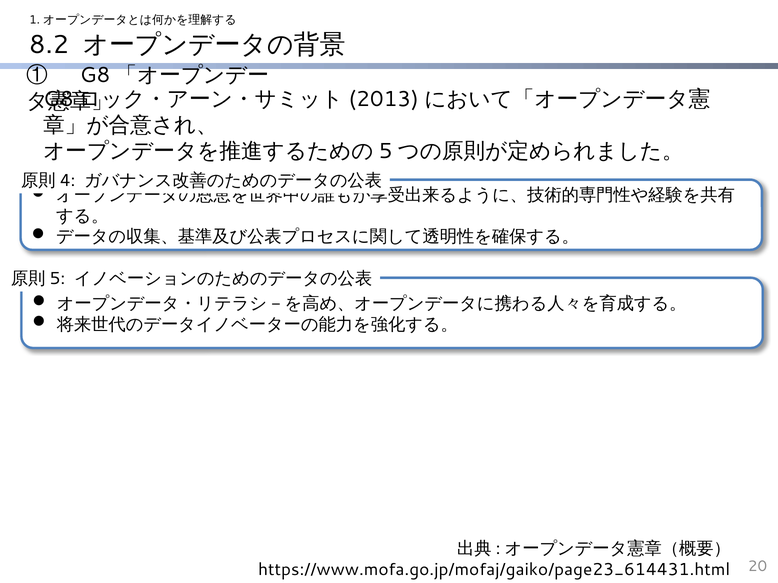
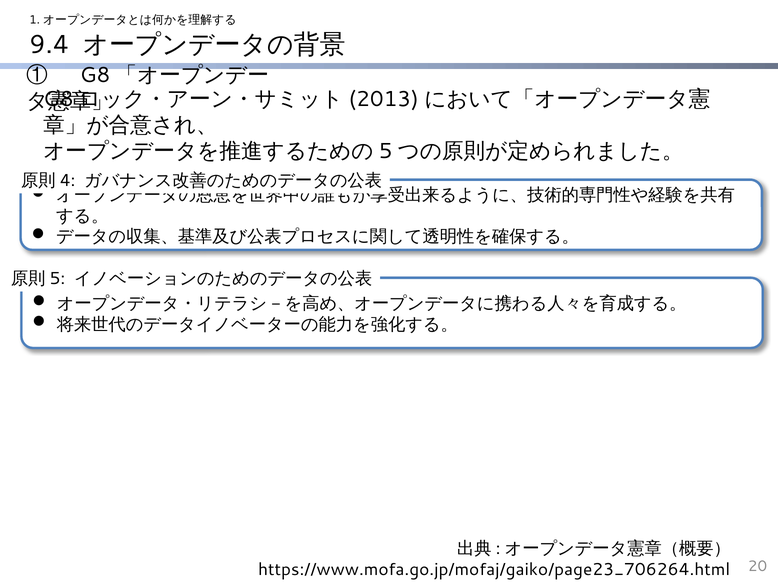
8.2: 8.2 -> 9.4
https://www.mofa.go.jp/mofaj/gaiko/page23_614431.html: https://www.mofa.go.jp/mofaj/gaiko/page23_614431.html -> https://www.mofa.go.jp/mofaj/gaiko/page23_706264.html
